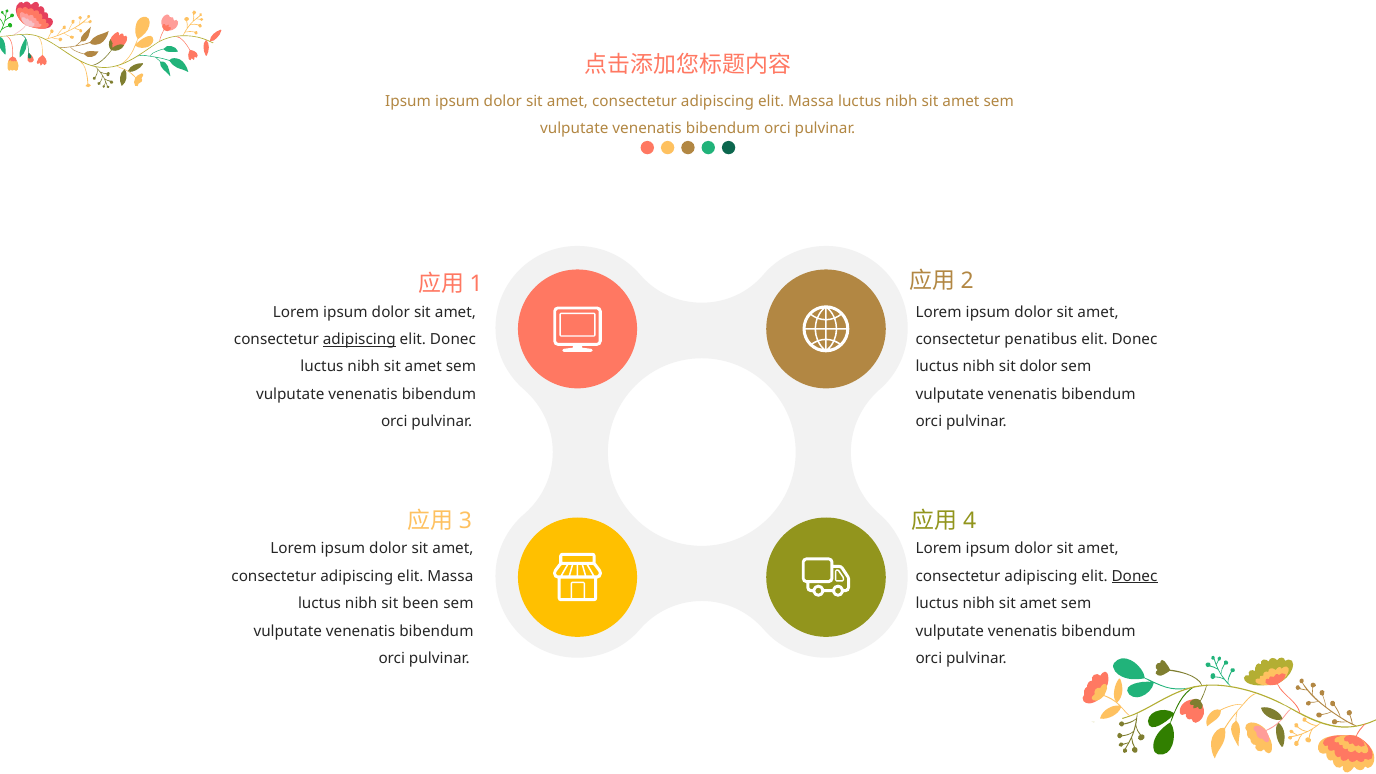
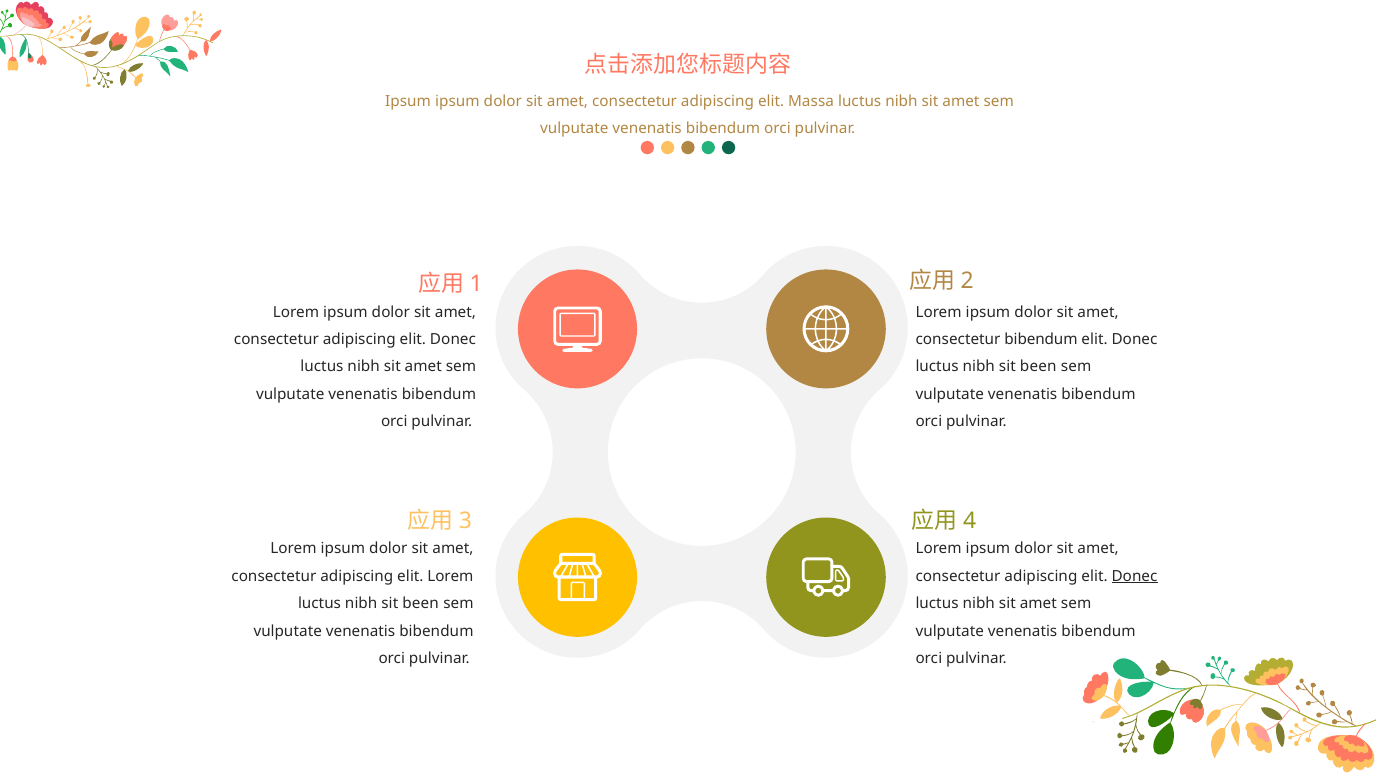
adipiscing at (359, 339) underline: present -> none
consectetur penatibus: penatibus -> bibendum
dolor at (1038, 367): dolor -> been
Massa at (450, 576): Massa -> Lorem
